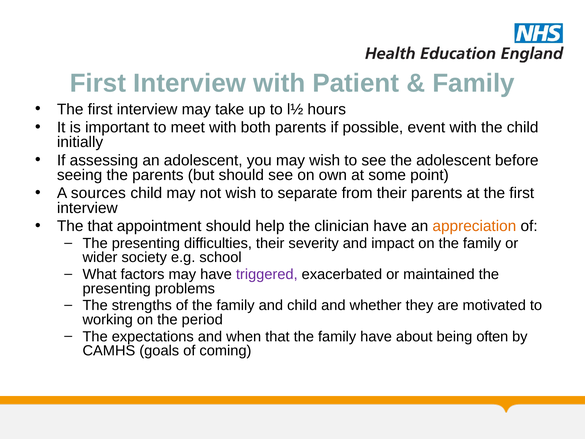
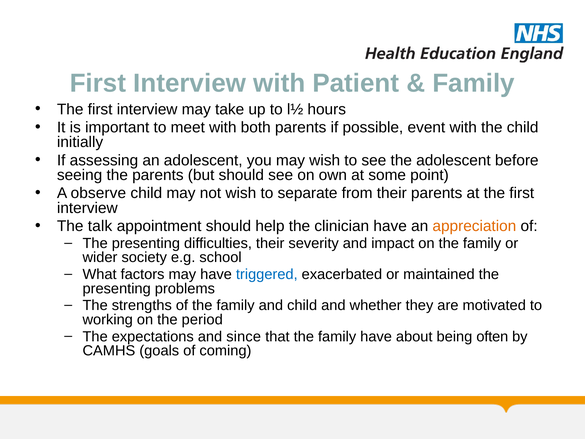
sources: sources -> observe
The that: that -> talk
triggered colour: purple -> blue
when: when -> since
